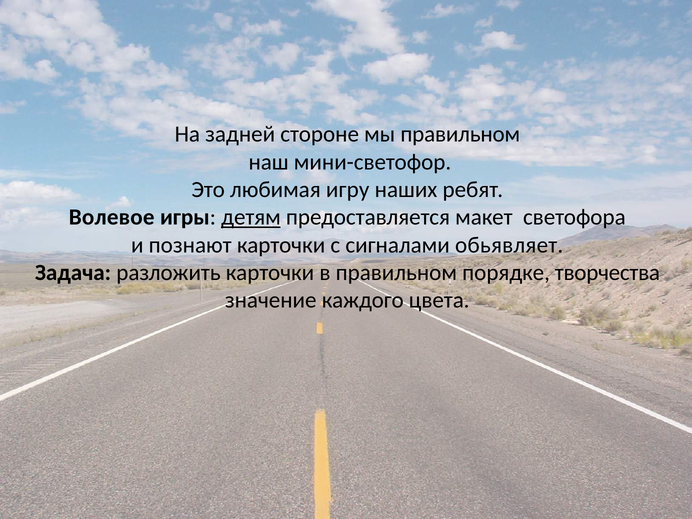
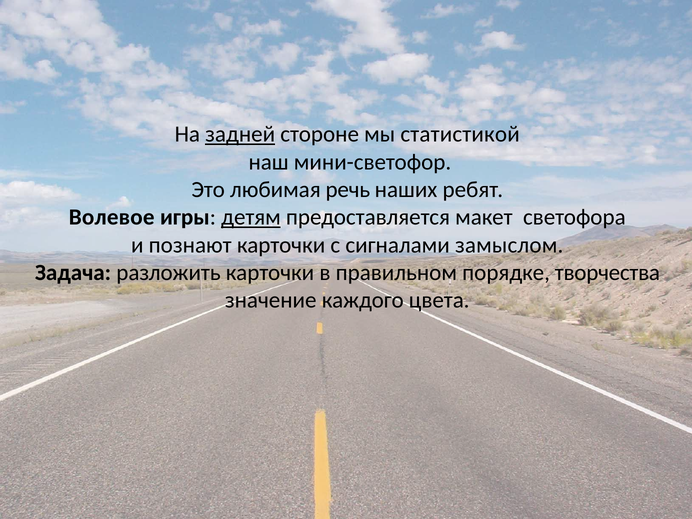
задней underline: none -> present
мы правильном: правильном -> статистикой
игру: игру -> речь
обьявляет: обьявляет -> замыслом
